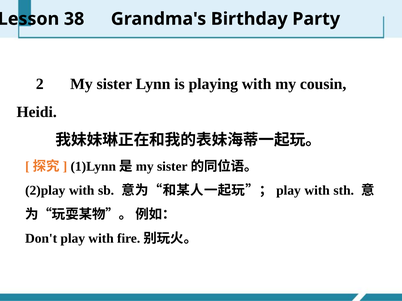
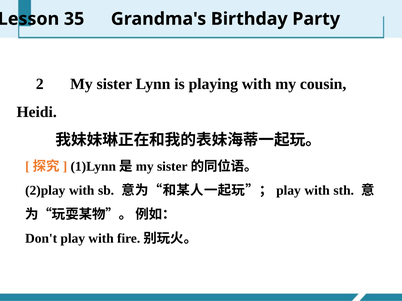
38: 38 -> 35
